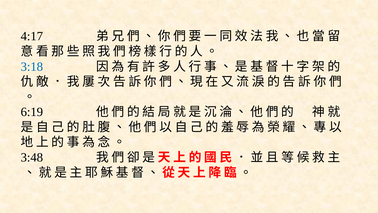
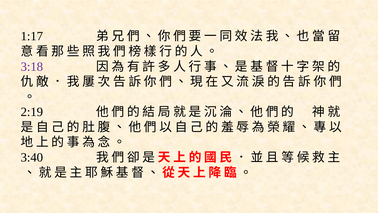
4:17: 4:17 -> 1:17
3:18 colour: blue -> purple
6:19: 6:19 -> 2:19
3:48: 3:48 -> 3:40
